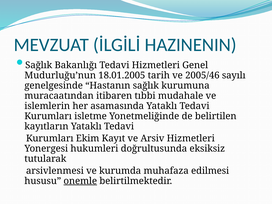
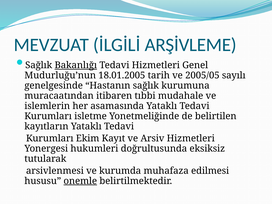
HAZINENIN: HAZINENIN -> ARŞİVLEME
Bakanlığı underline: none -> present
2005/46: 2005/46 -> 2005/05
